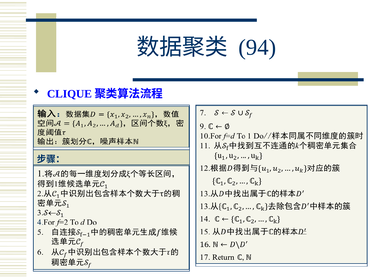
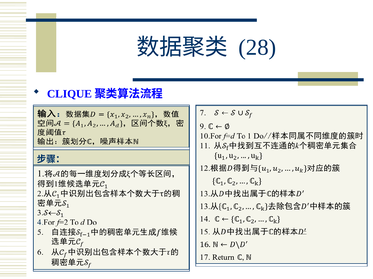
94: 94 -> 28
